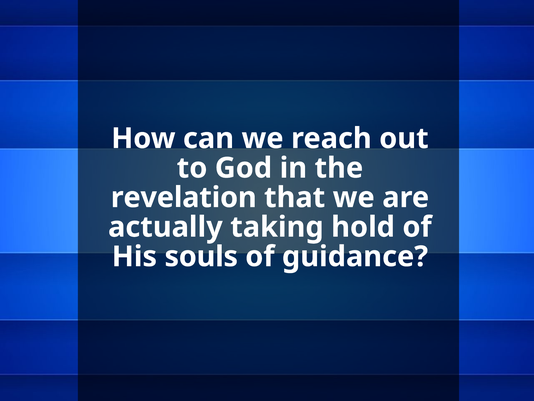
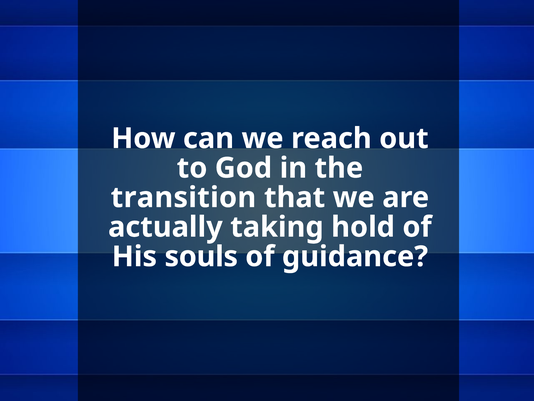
revelation: revelation -> transition
